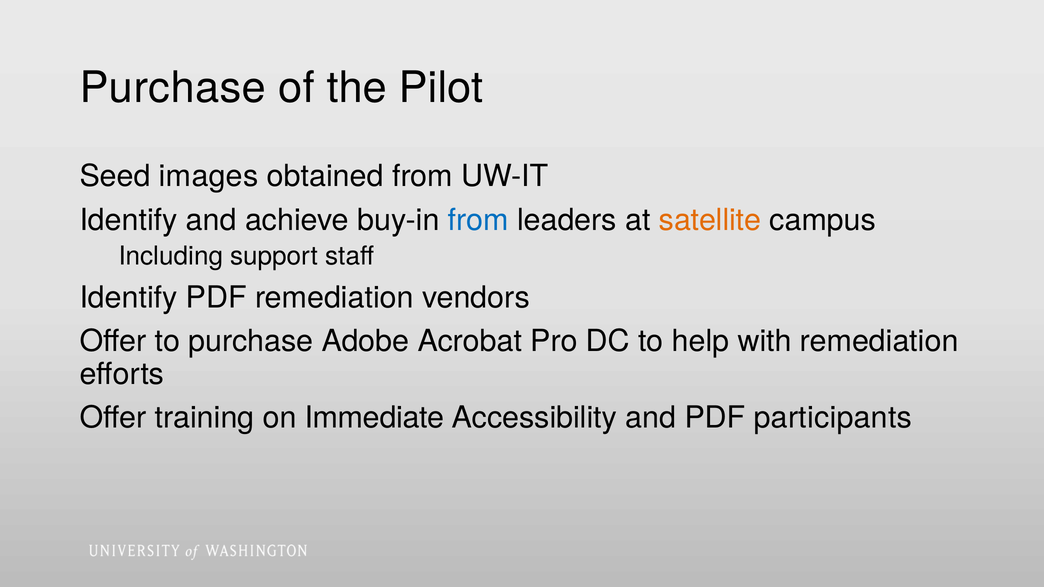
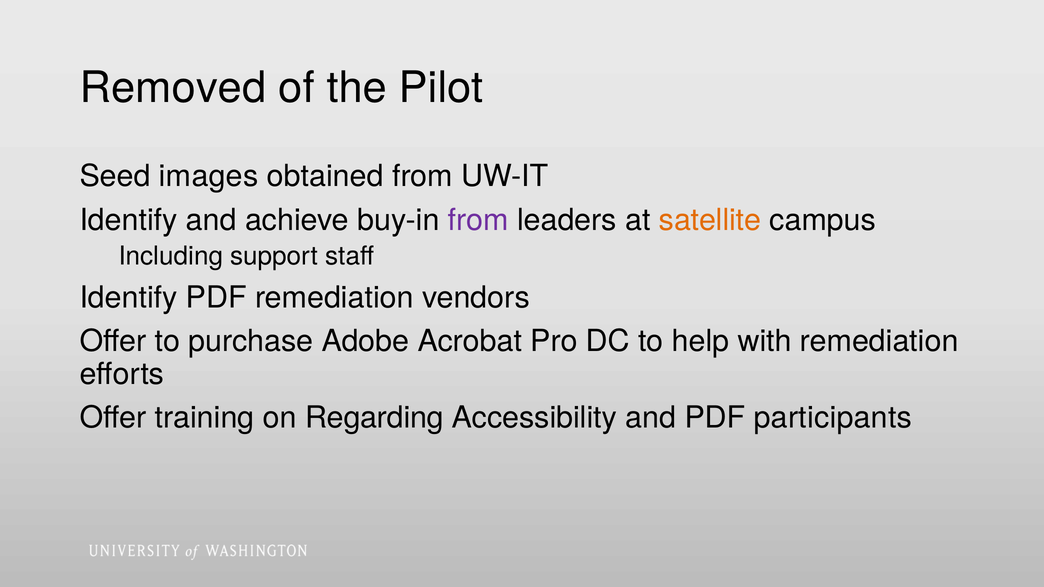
Purchase at (173, 88): Purchase -> Removed
from at (478, 220) colour: blue -> purple
Immediate: Immediate -> Regarding
